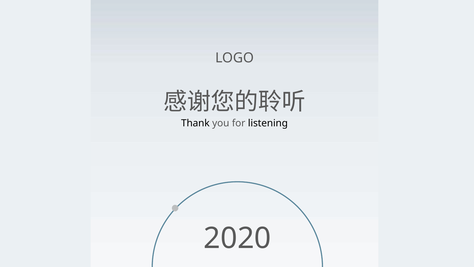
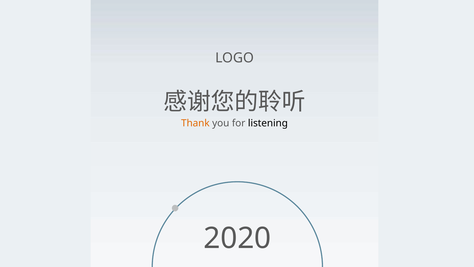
Thank colour: black -> orange
